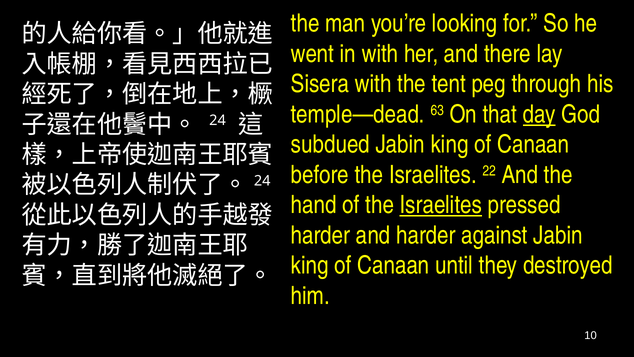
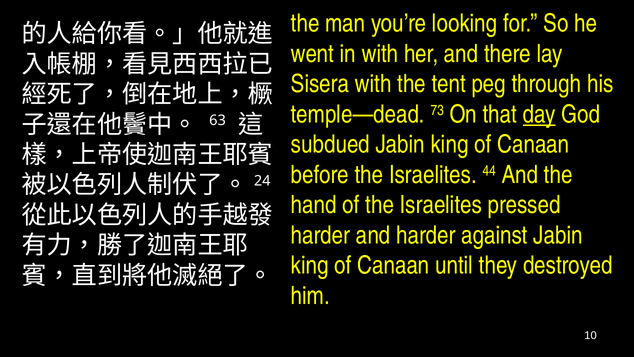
63: 63 -> 73
24: 24 -> 63
22: 22 -> 44
Israelites at (441, 205) underline: present -> none
